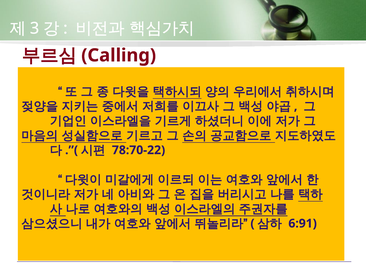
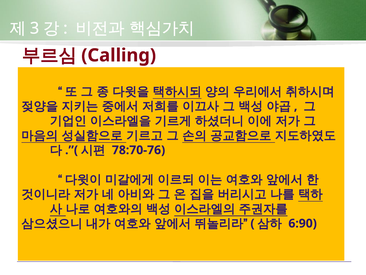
78:70-22: 78:70-22 -> 78:70-76
6:91: 6:91 -> 6:90
